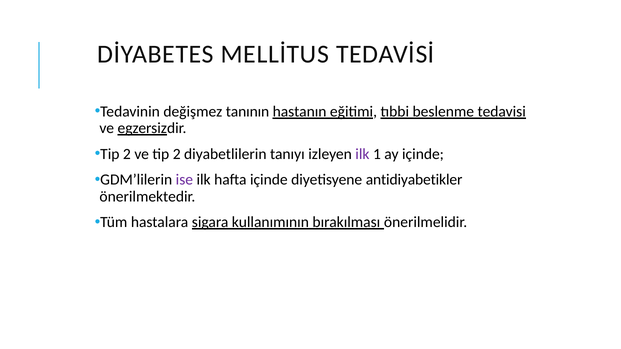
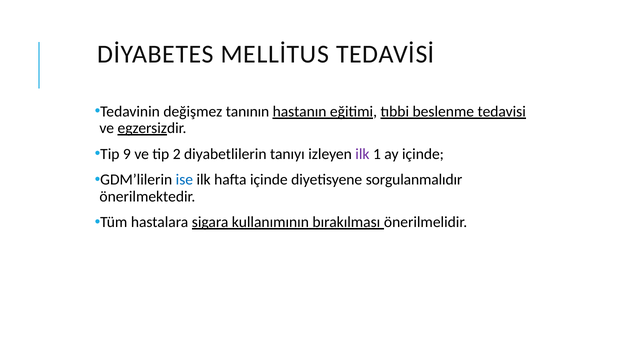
2 at (127, 154): 2 -> 9
ise colour: purple -> blue
antidiyabetikler: antidiyabetikler -> sorgulanmalıdır
